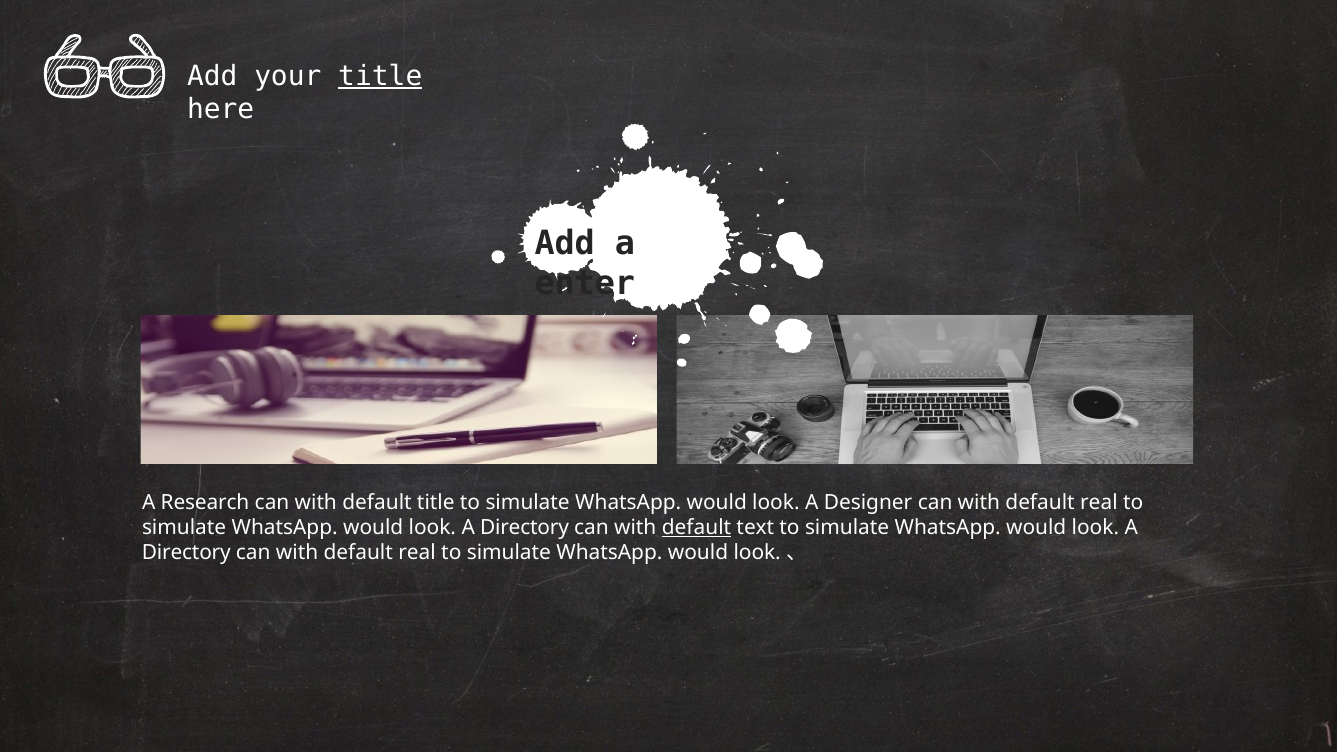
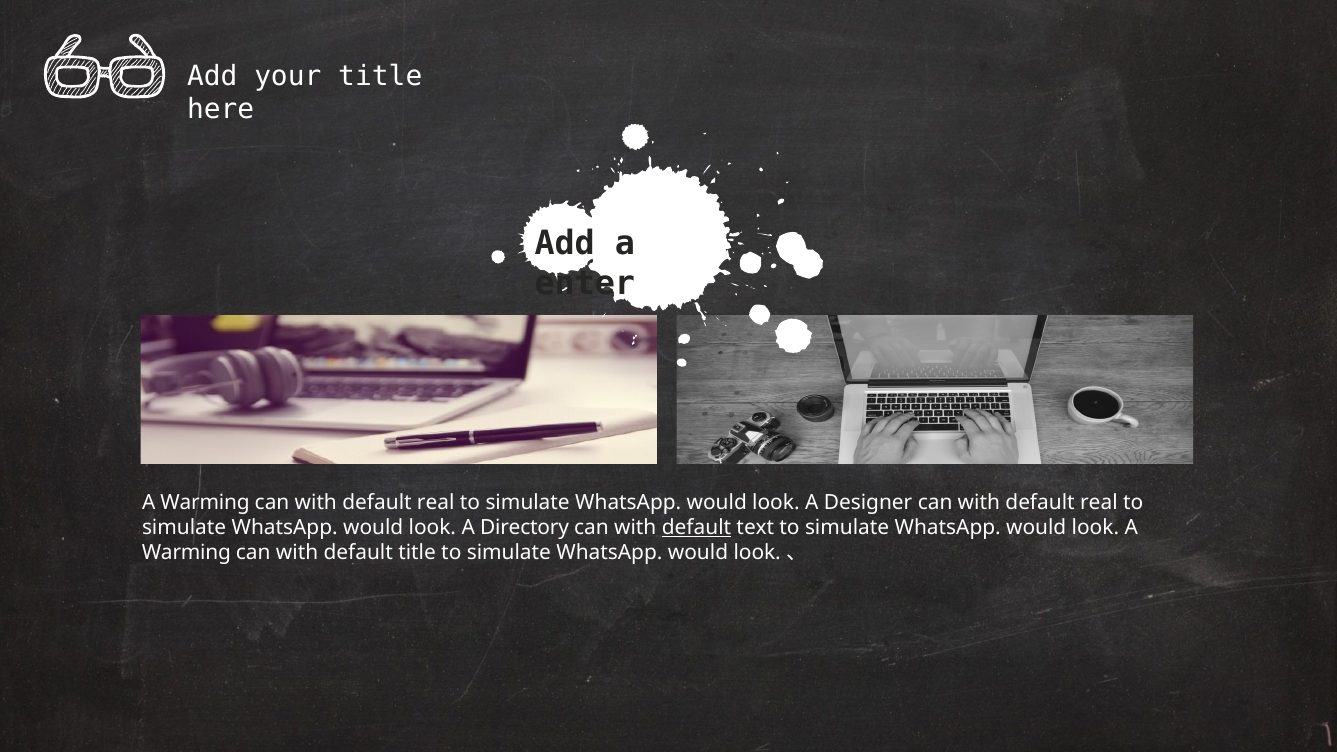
title at (380, 76) underline: present -> none
Research at (205, 503): Research -> Warming
title at (436, 503): title -> real
Directory at (186, 553): Directory -> Warming
real at (417, 553): real -> title
